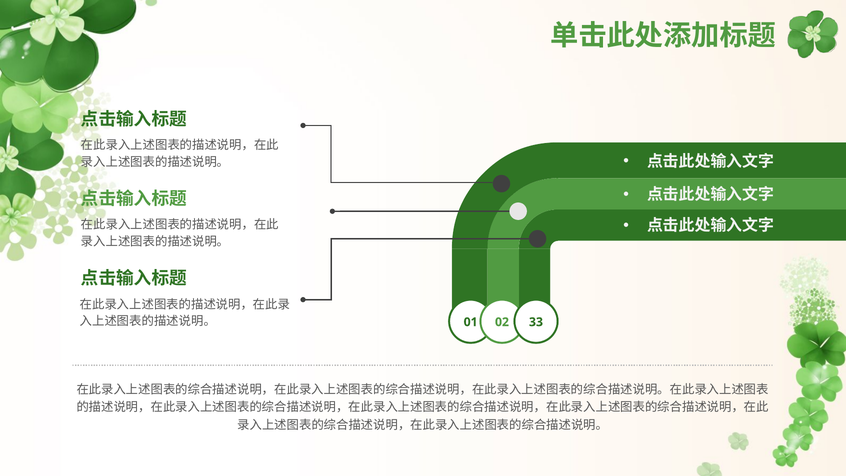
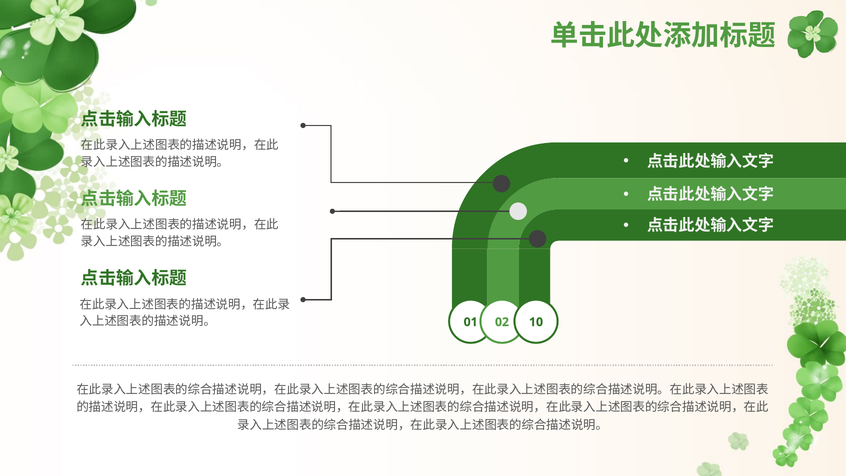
33: 33 -> 10
